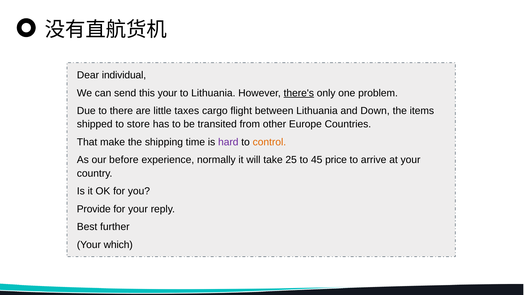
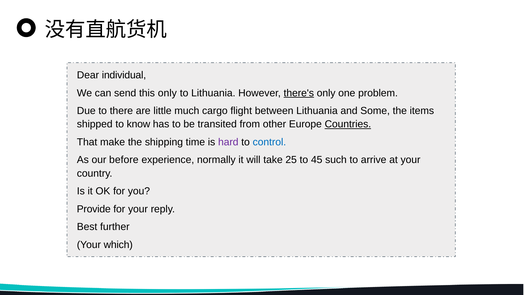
this your: your -> only
taxes: taxes -> much
Down: Down -> Some
store: store -> know
Countries underline: none -> present
control colour: orange -> blue
price: price -> such
